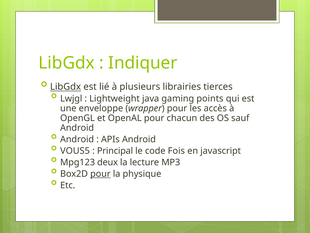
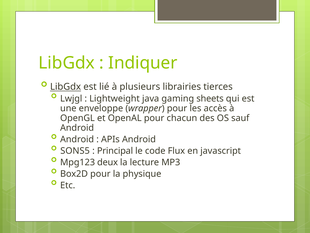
points: points -> sheets
VOUS5: VOUS5 -> SONS5
Fois: Fois -> Flux
pour at (100, 173) underline: present -> none
